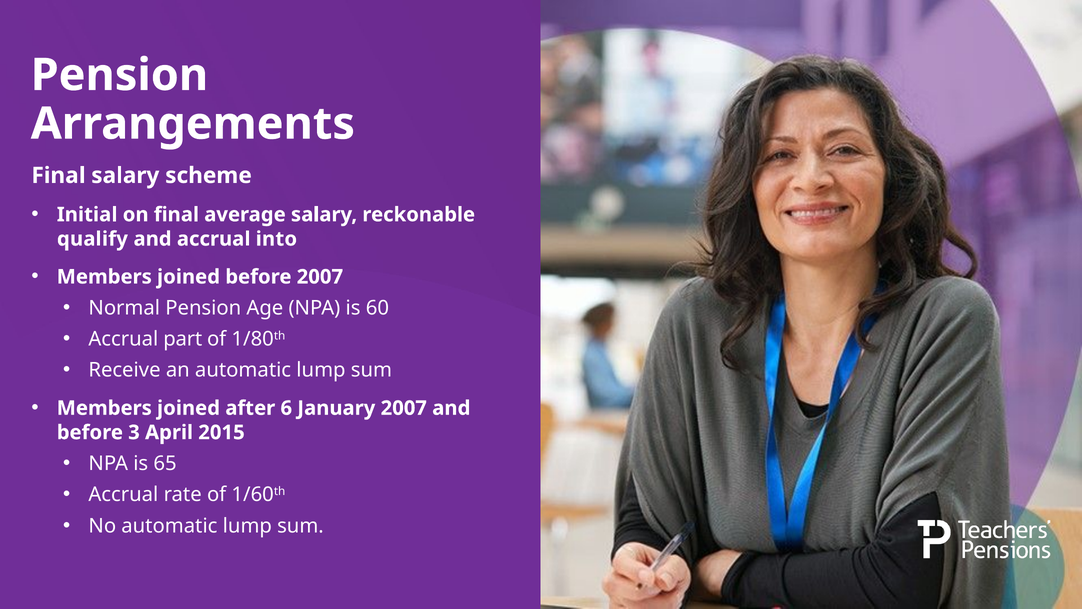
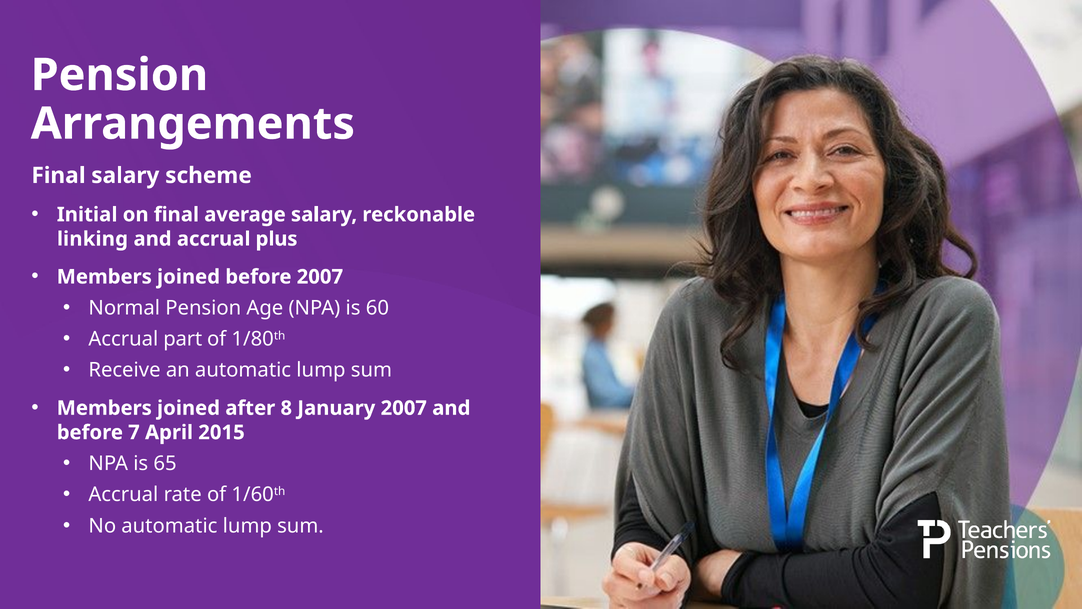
qualify: qualify -> linking
into: into -> plus
6: 6 -> 8
3: 3 -> 7
